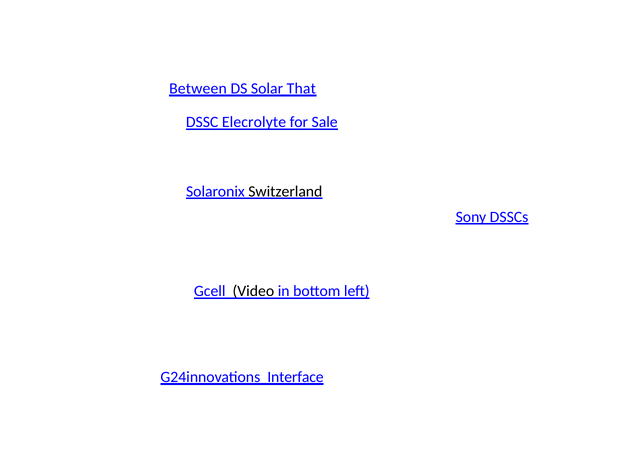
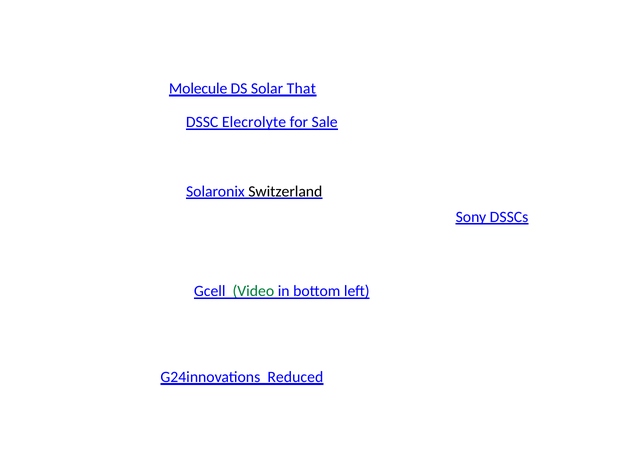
Between: Between -> Molecule
Video colour: black -> green
Interface: Interface -> Reduced
